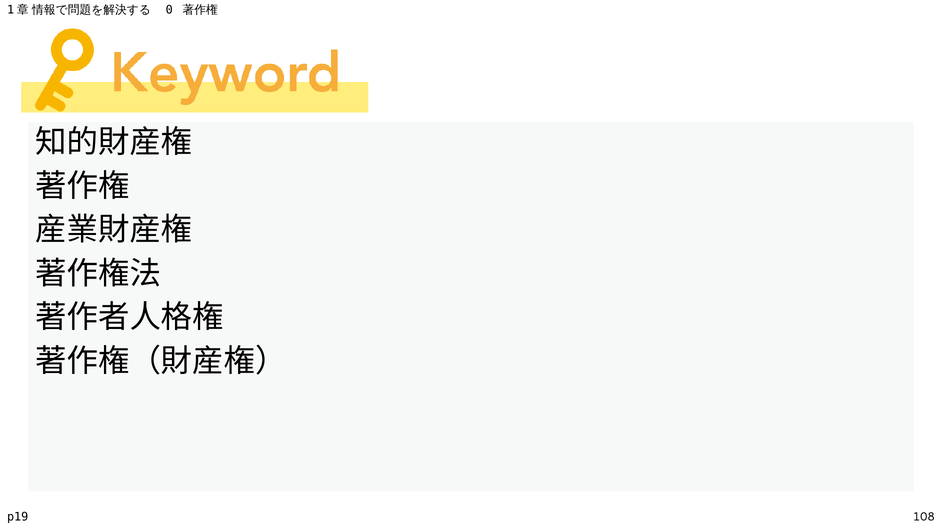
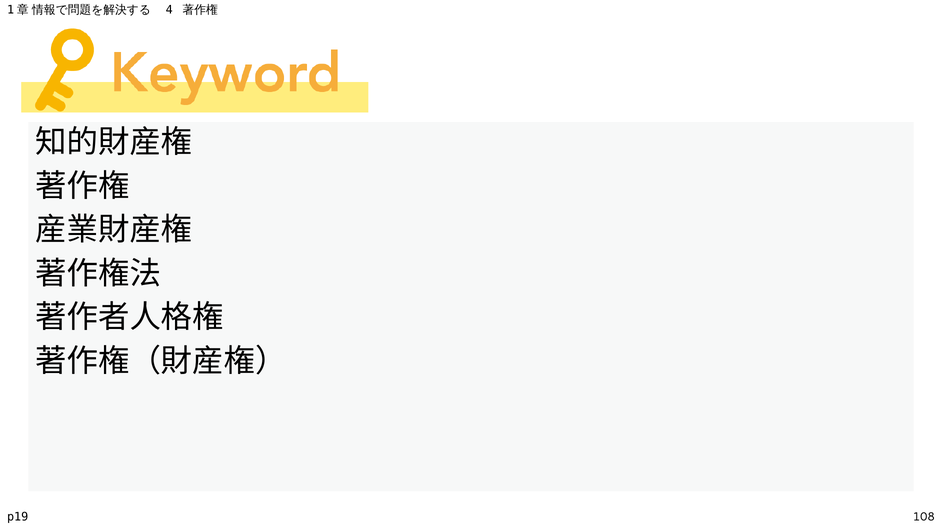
0: 0 -> 4
